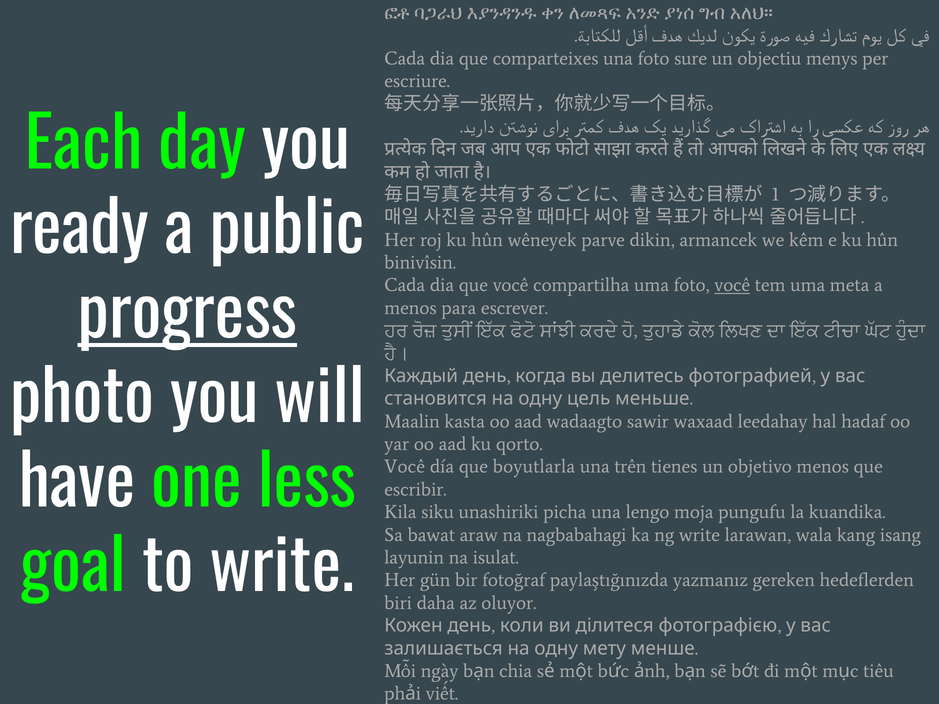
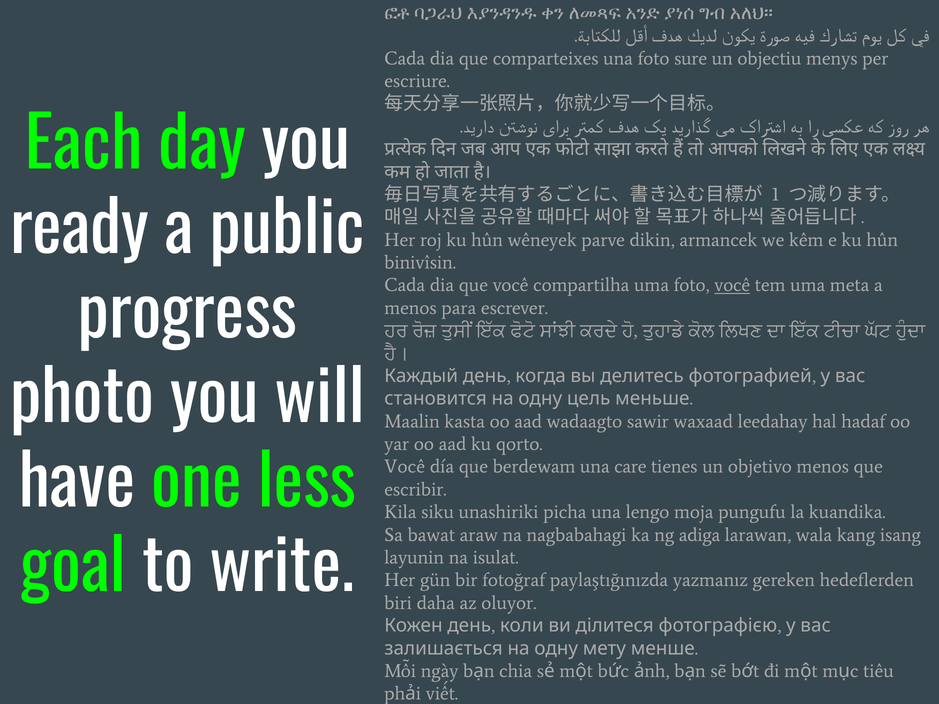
progress underline: present -> none
boyutlarla: boyutlarla -> berdewam
trên: trên -> care
ng write: write -> adiga
